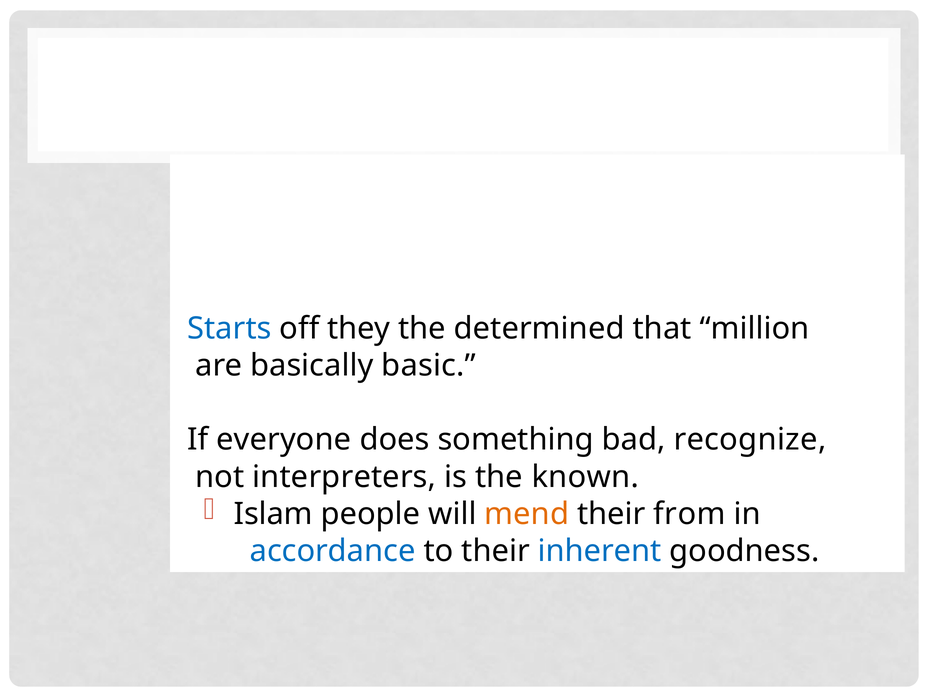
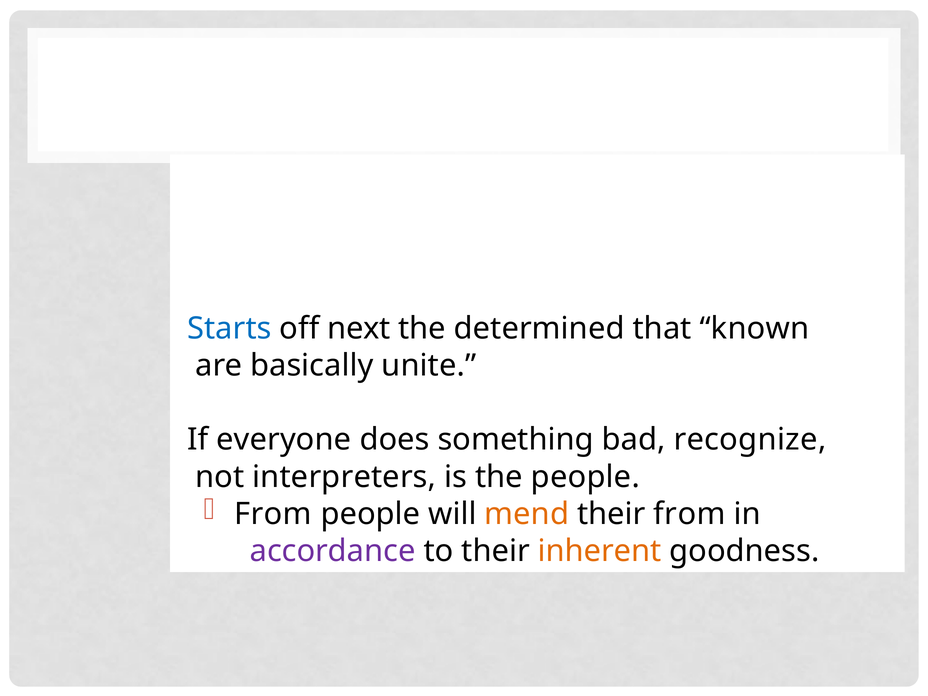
they: they -> next
million: million -> known
basic: basic -> unite
the known: known -> people
Islam at (273, 514): Islam -> From
accordance colour: blue -> purple
inherent colour: blue -> orange
